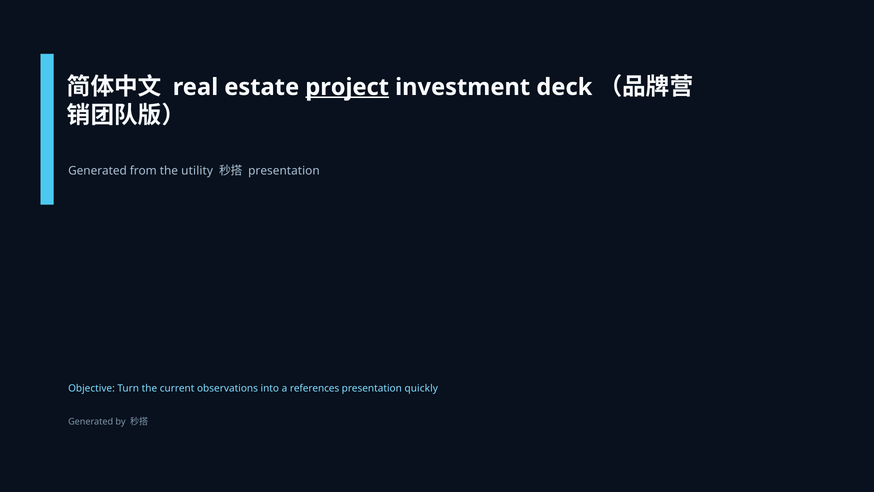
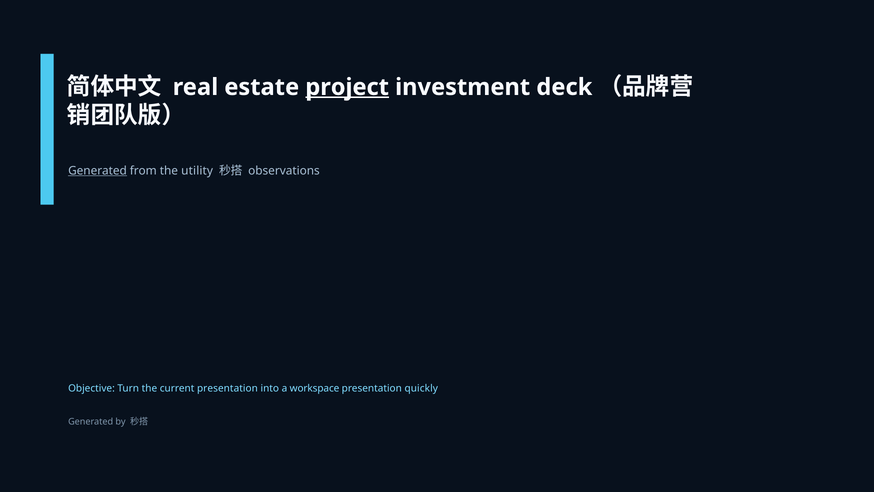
Generated at (98, 171) underline: none -> present
presentation at (284, 171): presentation -> observations
current observations: observations -> presentation
references: references -> workspace
